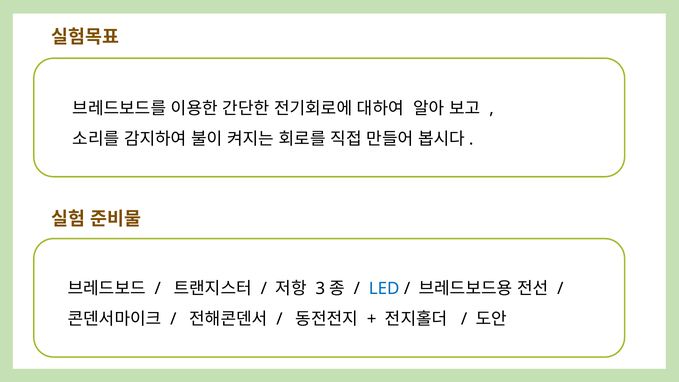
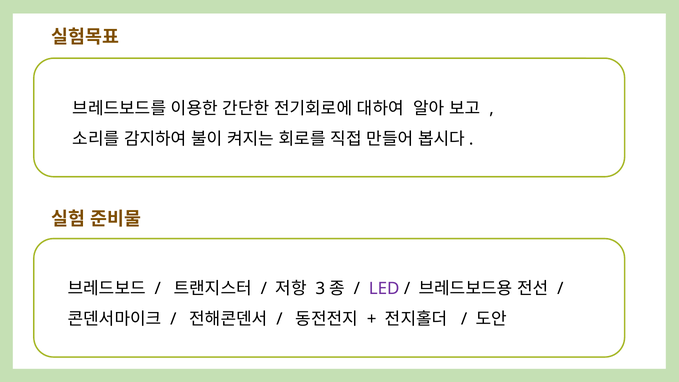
LED colour: blue -> purple
